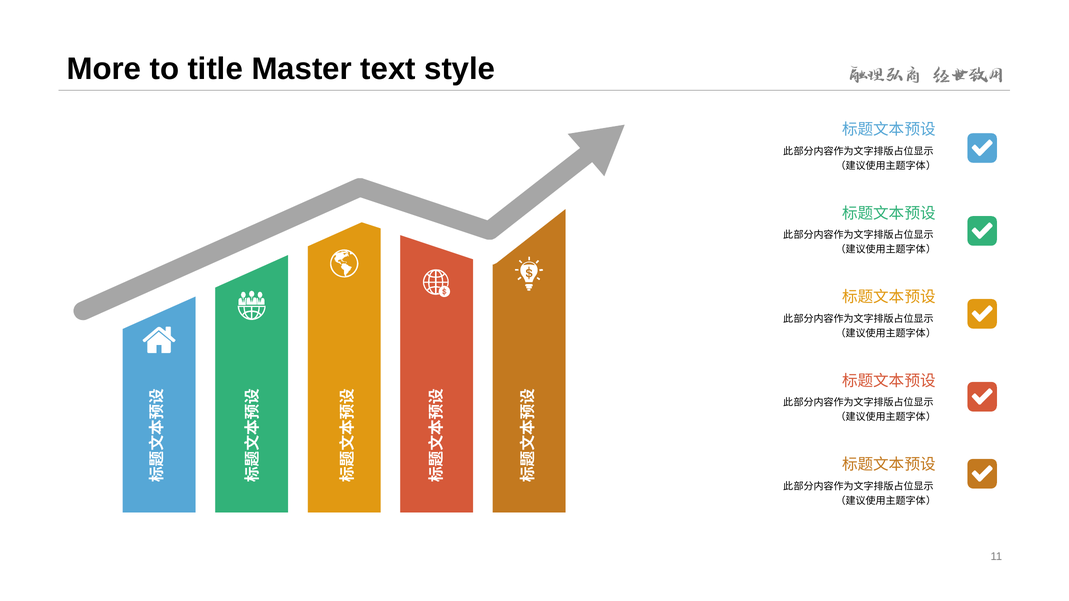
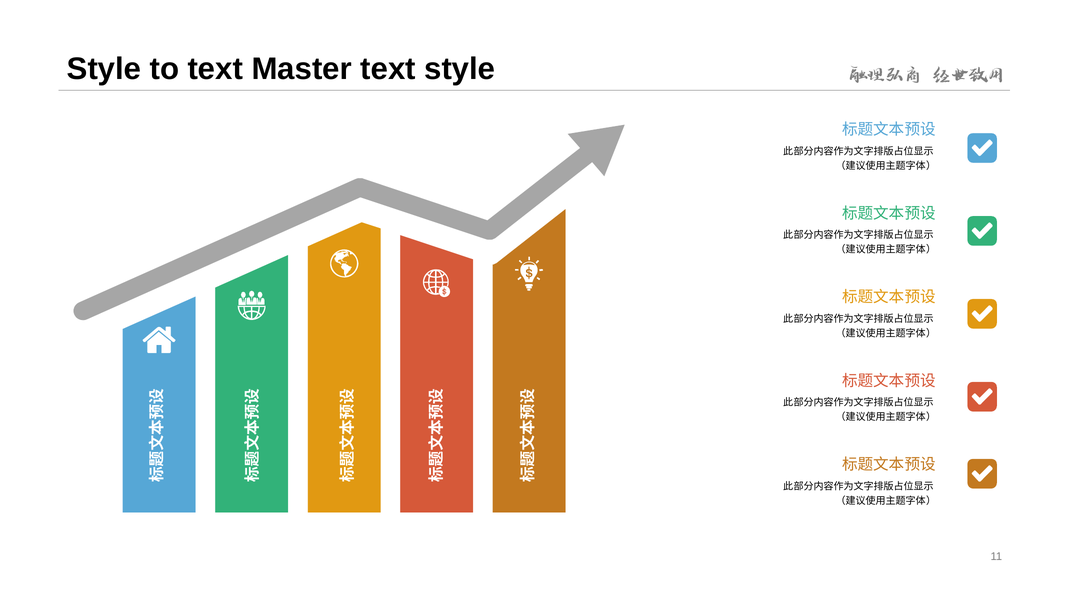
More at (104, 69): More -> Style
to title: title -> text
